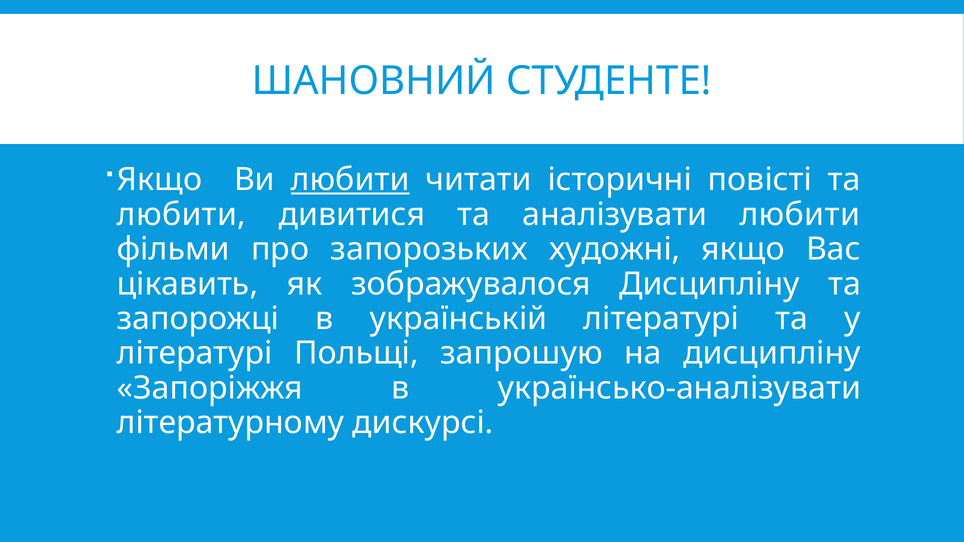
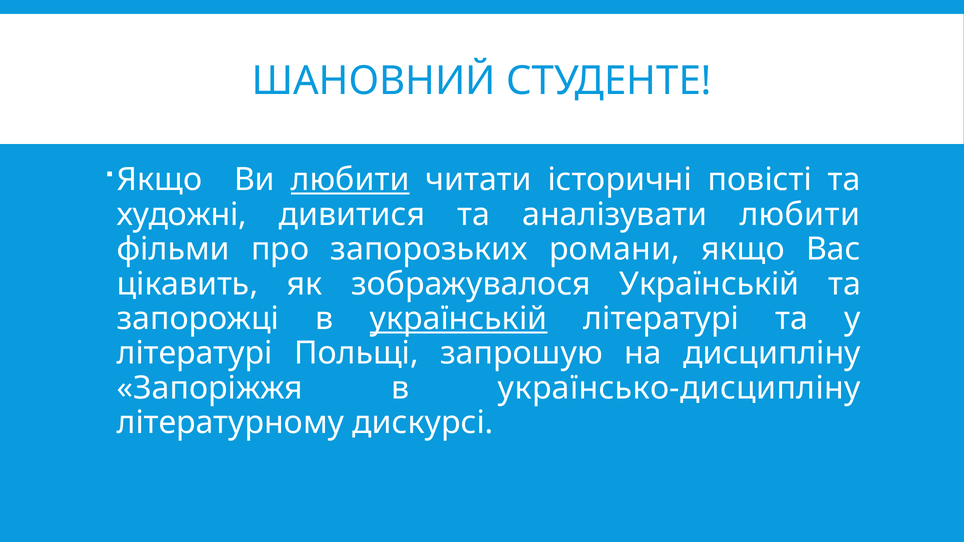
любити at (181, 215): любити -> художні
художні: художні -> романи
зображувалося Дисципліну: Дисципліну -> Українській
українській at (459, 319) underline: none -> present
українсько-аналізувати: українсько-аналізувати -> українсько-дисципліну
